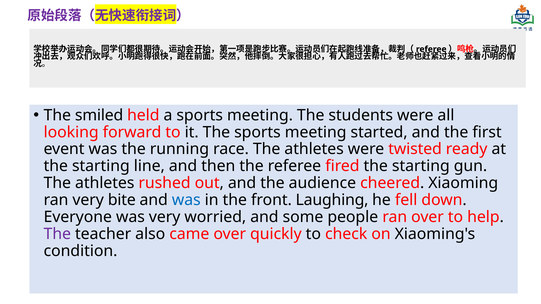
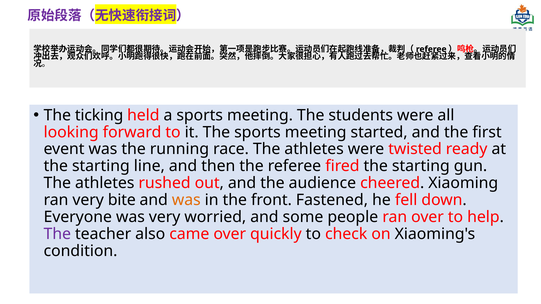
smiled: smiled -> ticking
was at (186, 200) colour: blue -> orange
Laughing: Laughing -> Fastened
